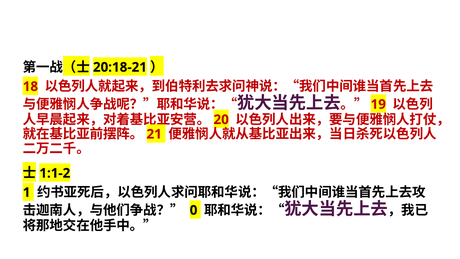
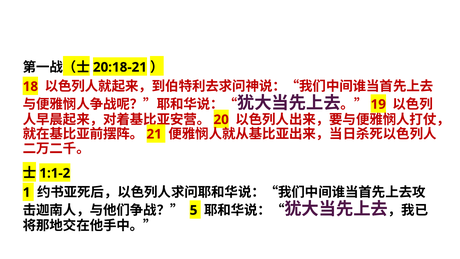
0: 0 -> 5
